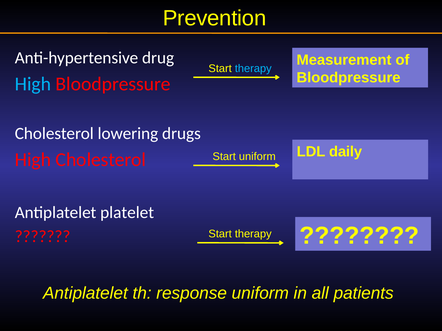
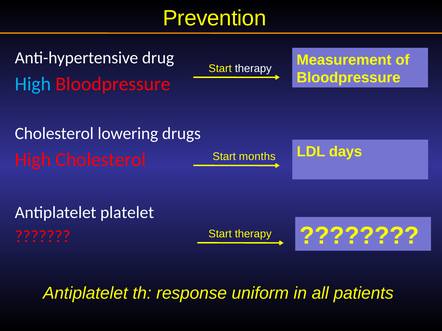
therapy at (253, 69) colour: light blue -> white
daily: daily -> days
Start uniform: uniform -> months
